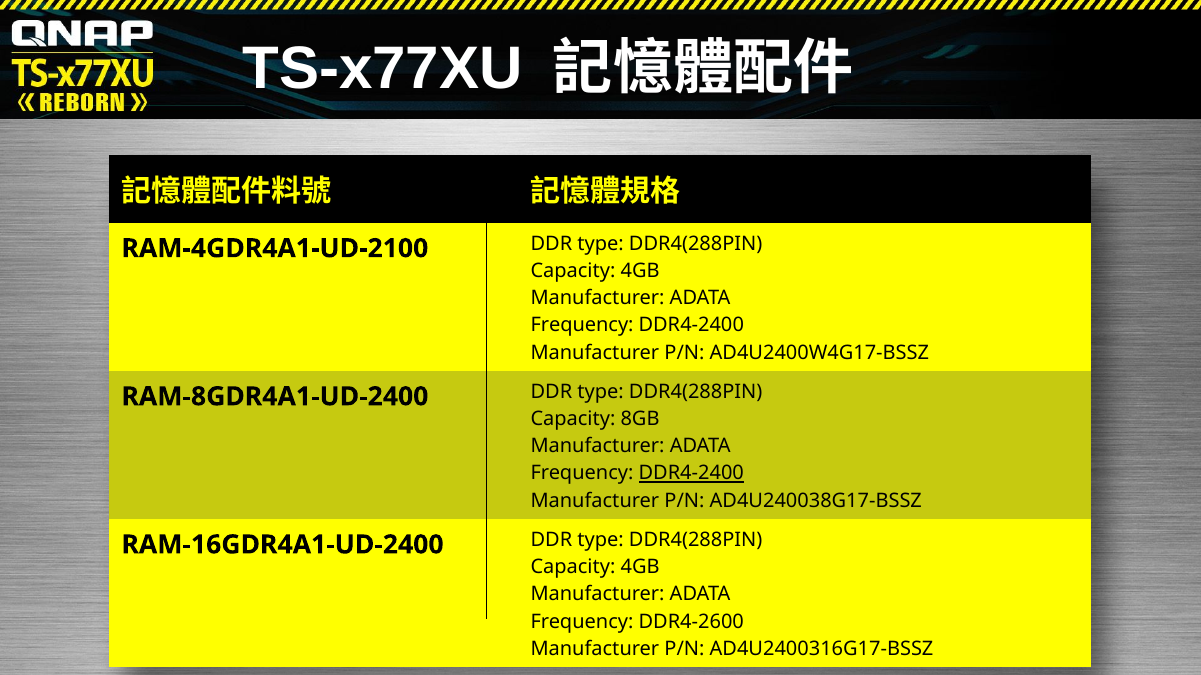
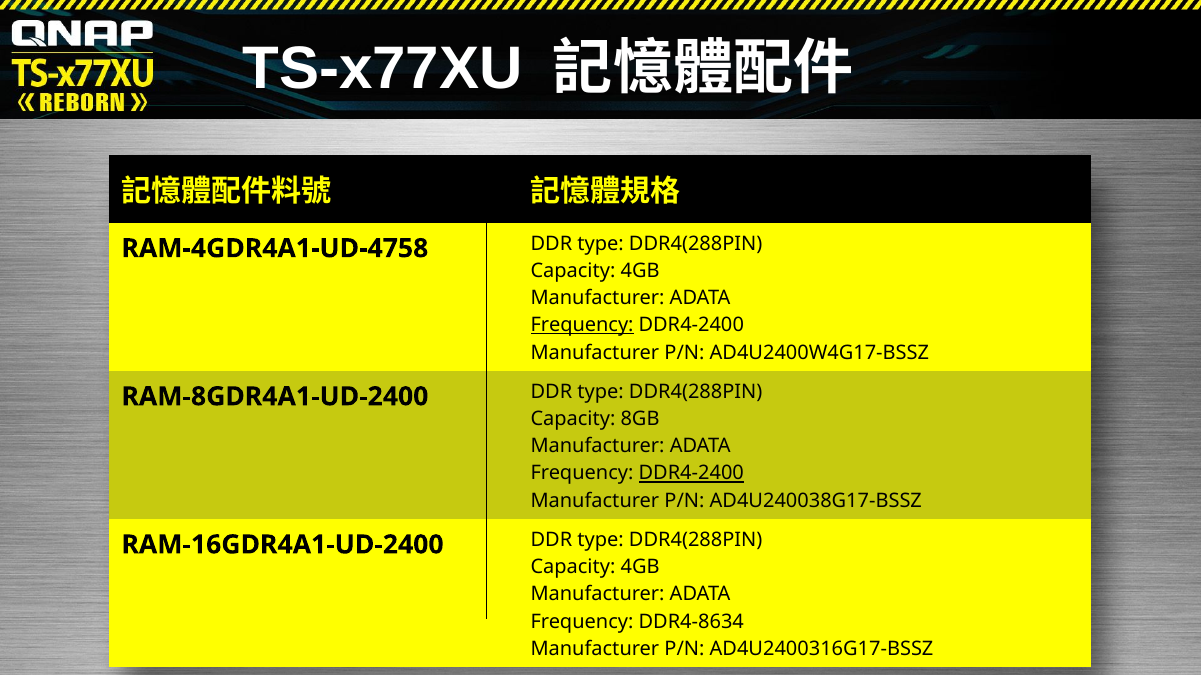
RAM-4GDR4A1-UD-2100: RAM-4GDR4A1-UD-2100 -> RAM-4GDR4A1-UD-4758
Frequency at (582, 326) underline: none -> present
DDR4-2600: DDR4-2600 -> DDR4-8634
